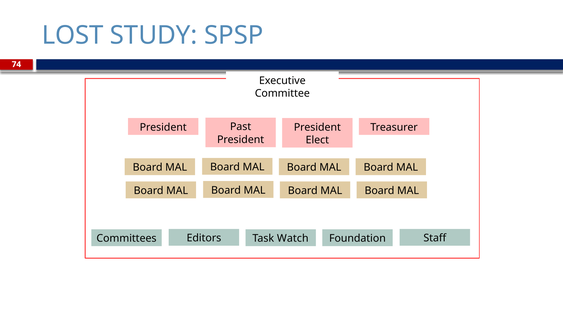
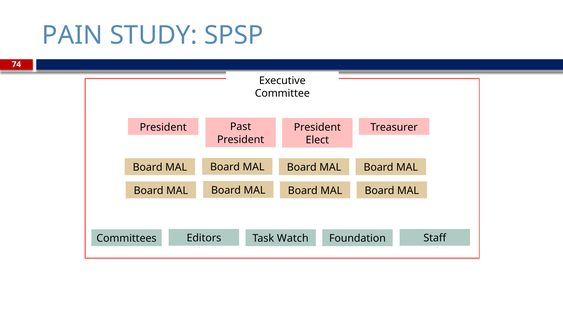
LOST: LOST -> PAIN
